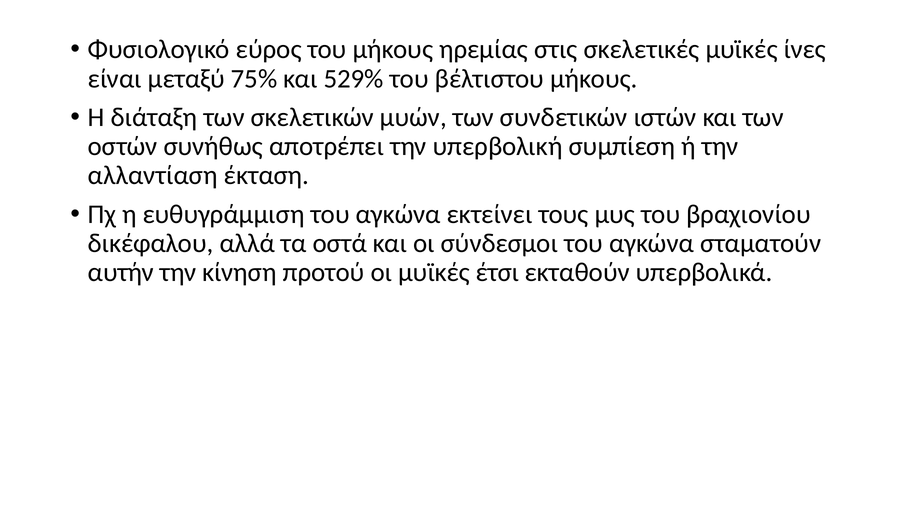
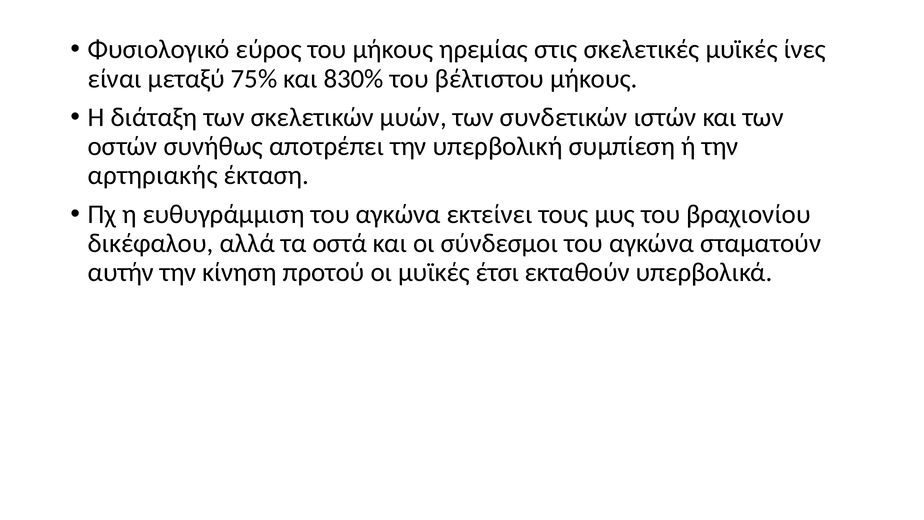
529%: 529% -> 830%
αλλαντίαση: αλλαντίαση -> αρτηριακής
